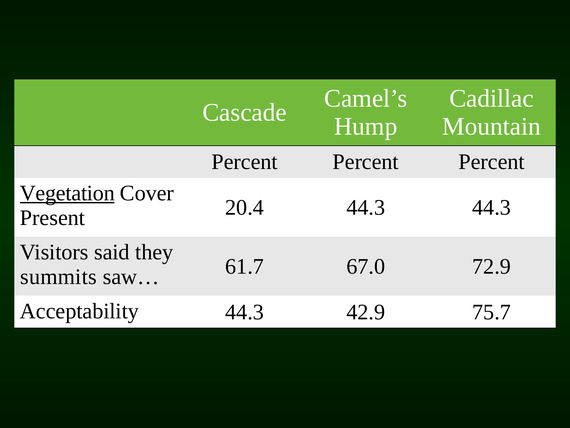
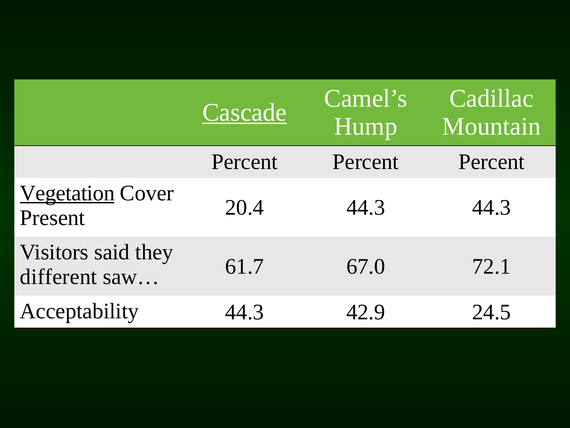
Cascade underline: none -> present
summits: summits -> different
72.9: 72.9 -> 72.1
75.7: 75.7 -> 24.5
